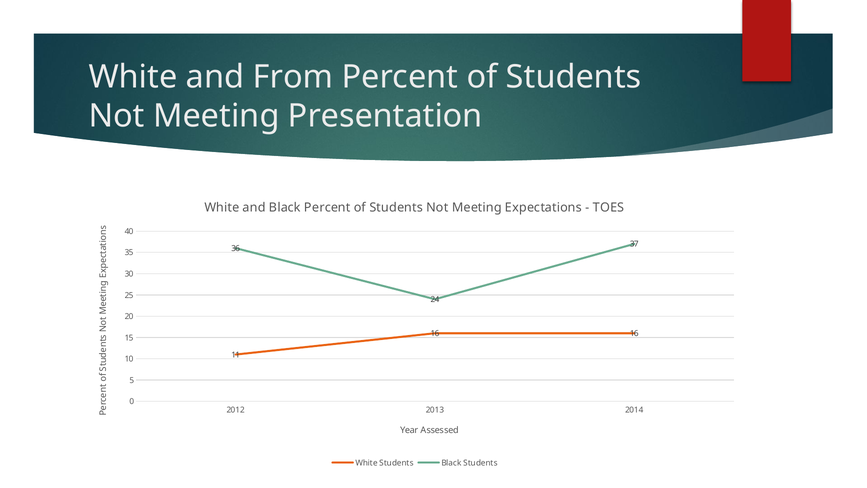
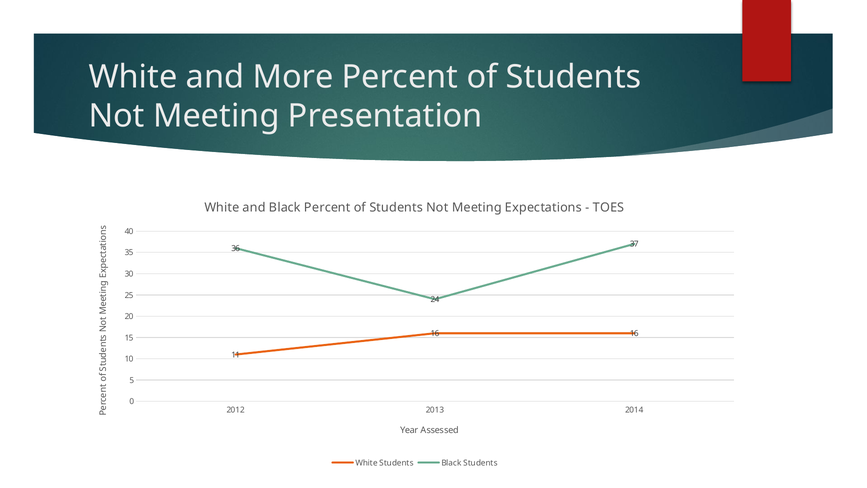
From: From -> More
